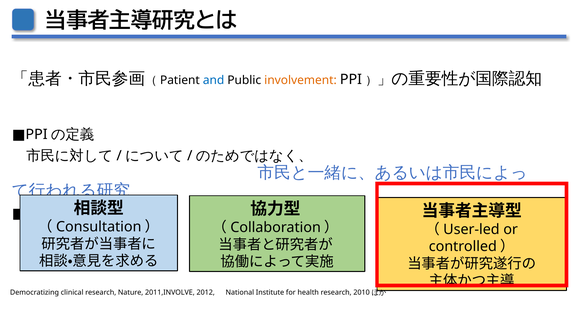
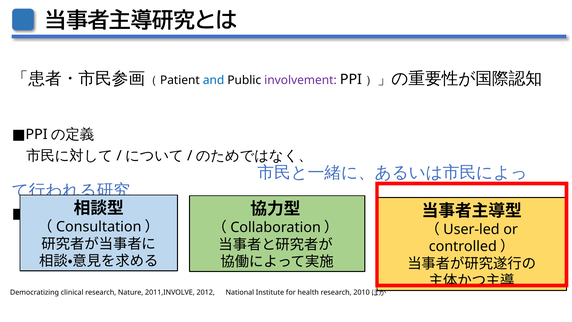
involvement colour: orange -> purple
